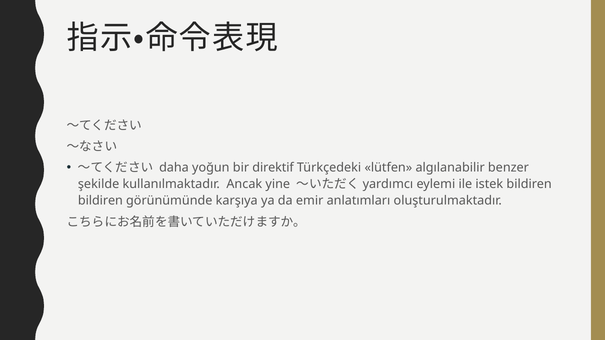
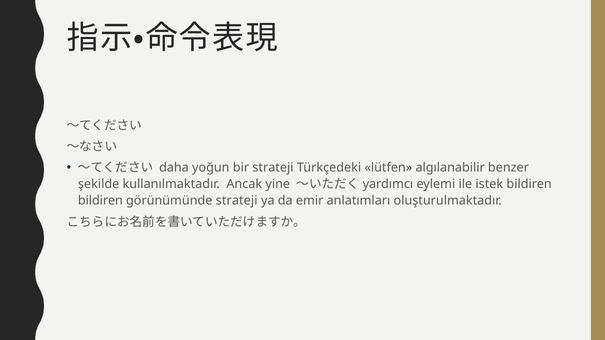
bir direktif: direktif -> strateji
görünümünde karşıya: karşıya -> strateji
